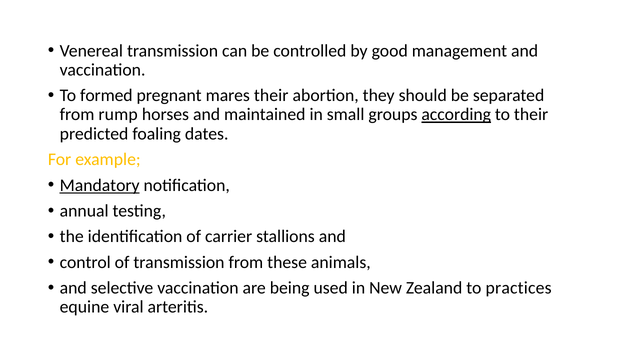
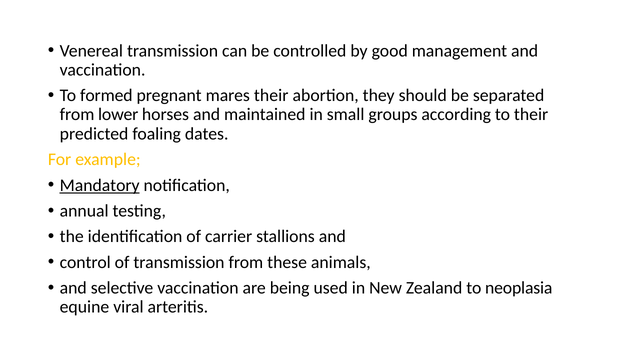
rump: rump -> lower
according underline: present -> none
practices: practices -> neoplasia
